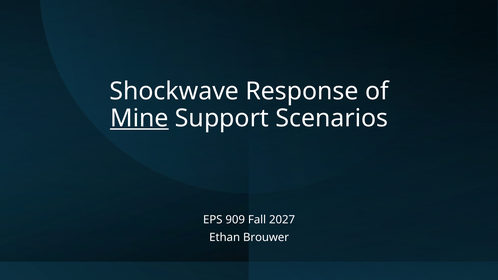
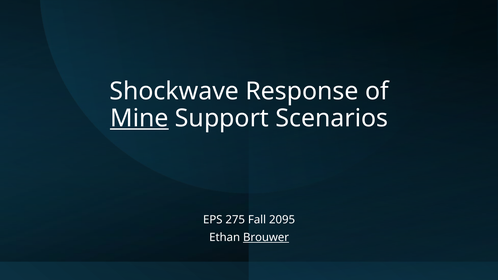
909: 909 -> 275
2027: 2027 -> 2095
Brouwer underline: none -> present
